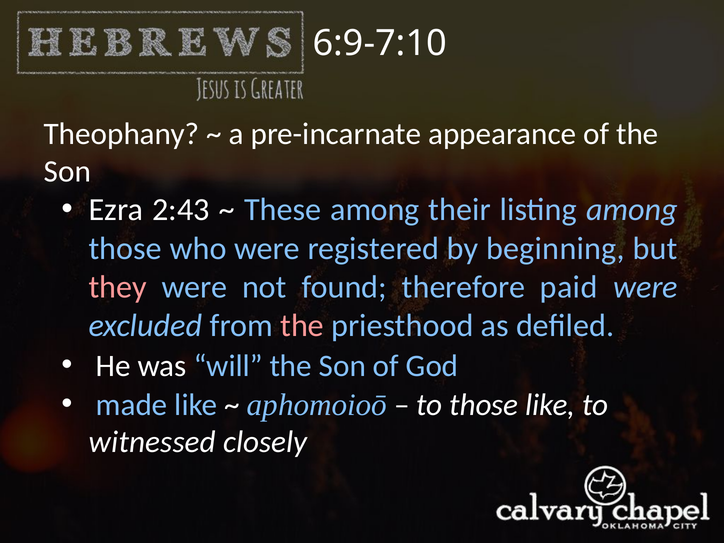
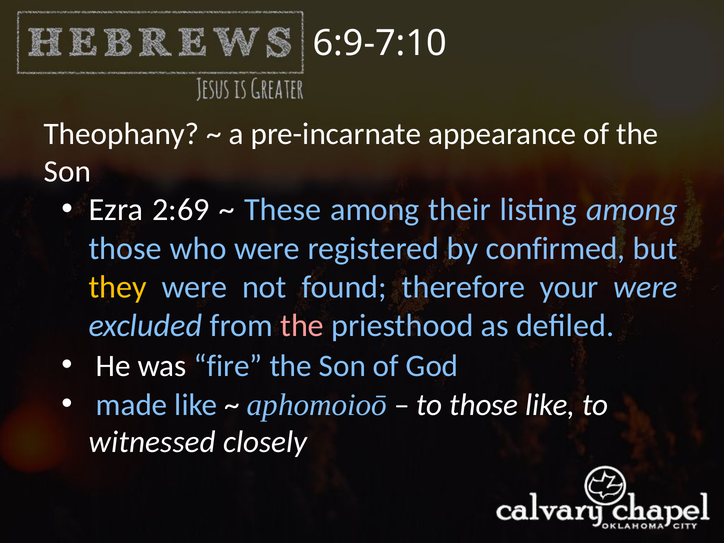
2:43: 2:43 -> 2:69
beginning: beginning -> confirmed
they colour: pink -> yellow
paid: paid -> your
will: will -> fire
